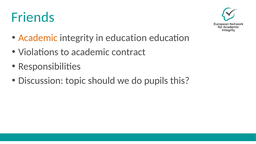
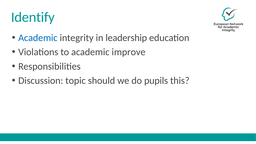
Friends: Friends -> Identify
Academic at (38, 38) colour: orange -> blue
in education: education -> leadership
contract: contract -> improve
